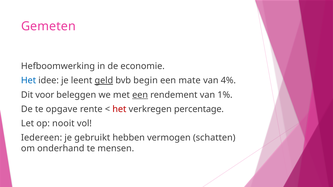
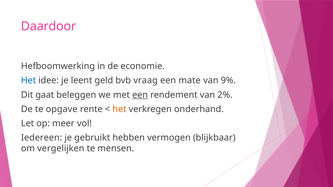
Gemeten: Gemeten -> Daardoor
geld underline: present -> none
begin: begin -> vraag
4%: 4% -> 9%
voor: voor -> gaat
1%: 1% -> 2%
het at (119, 109) colour: red -> orange
percentage: percentage -> onderhand
nooit: nooit -> meer
schatten: schatten -> blijkbaar
onderhand: onderhand -> vergelijken
